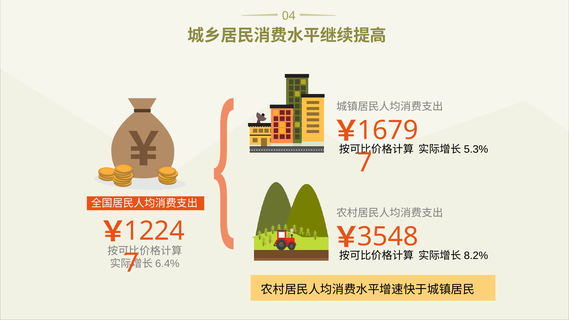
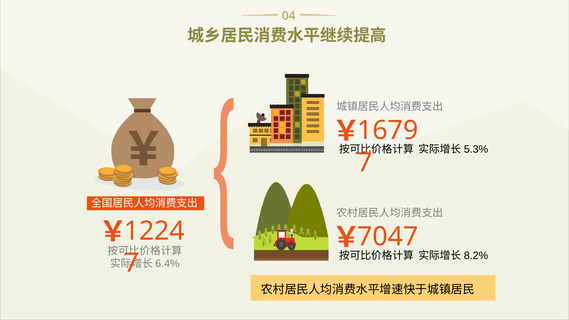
3548: 3548 -> 7047
